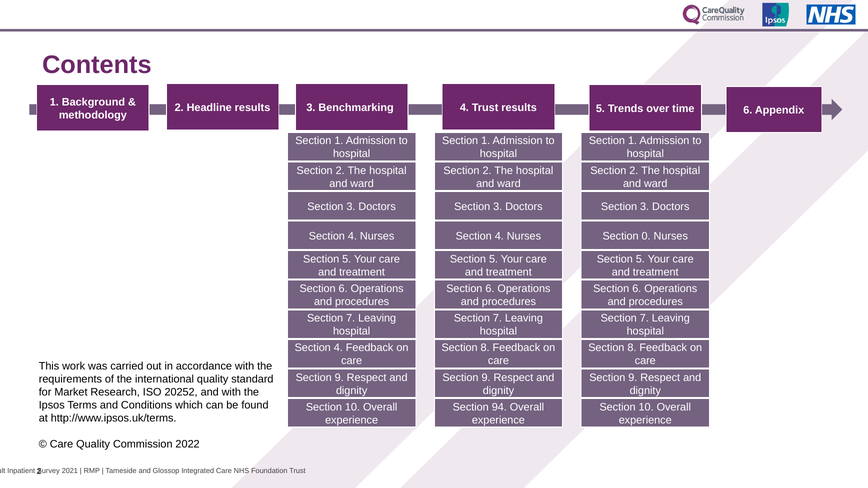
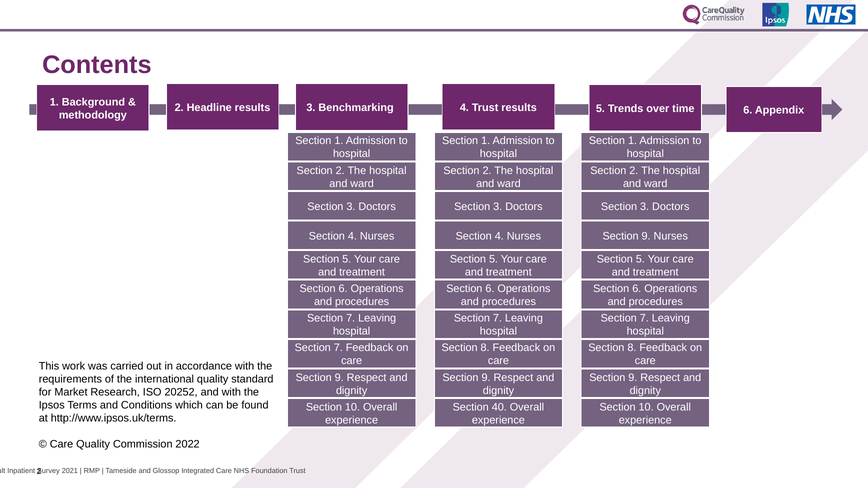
0 at (646, 236): 0 -> 9
4 at (338, 348): 4 -> 7
94: 94 -> 40
